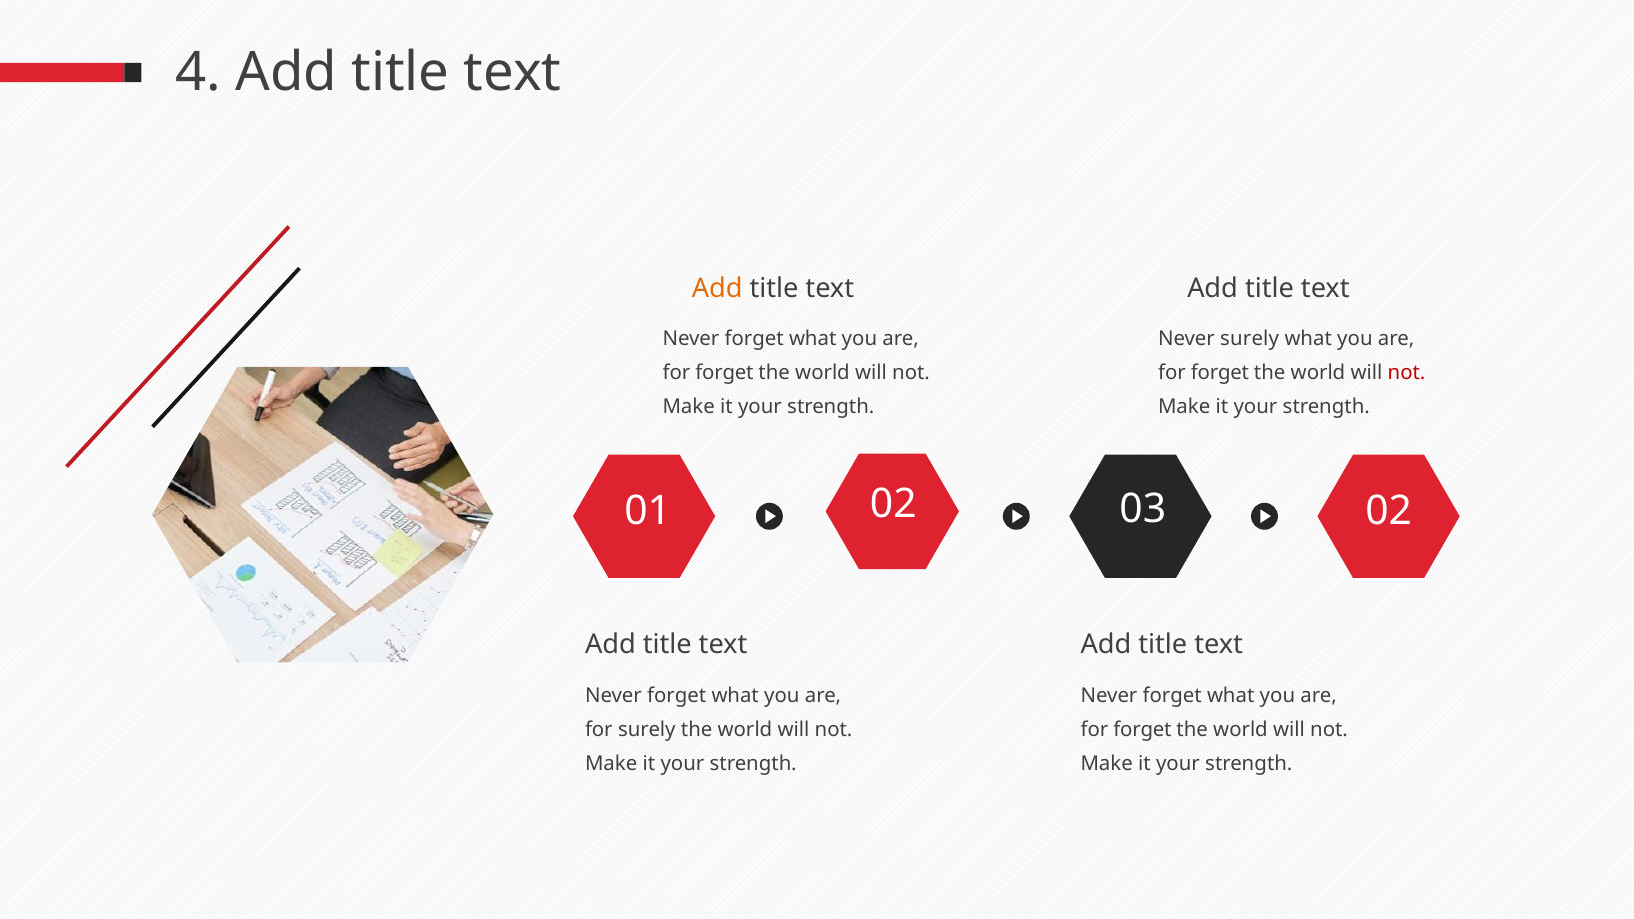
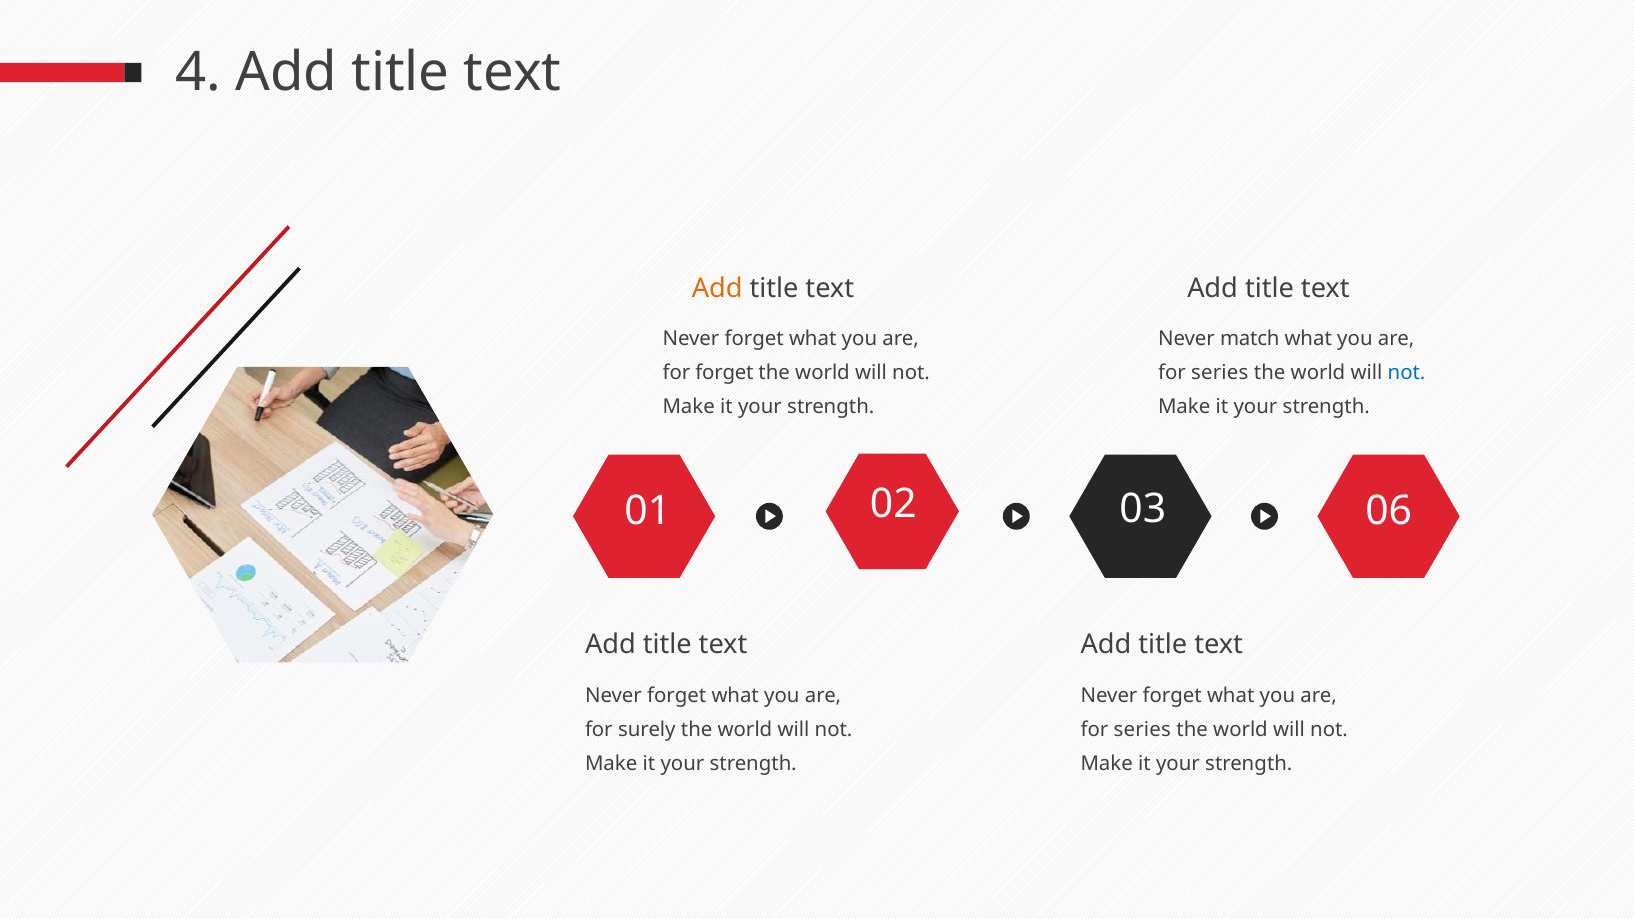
Never surely: surely -> match
forget at (1220, 372): forget -> series
not at (1407, 372) colour: red -> blue
01 02: 02 -> 06
forget at (1143, 729): forget -> series
